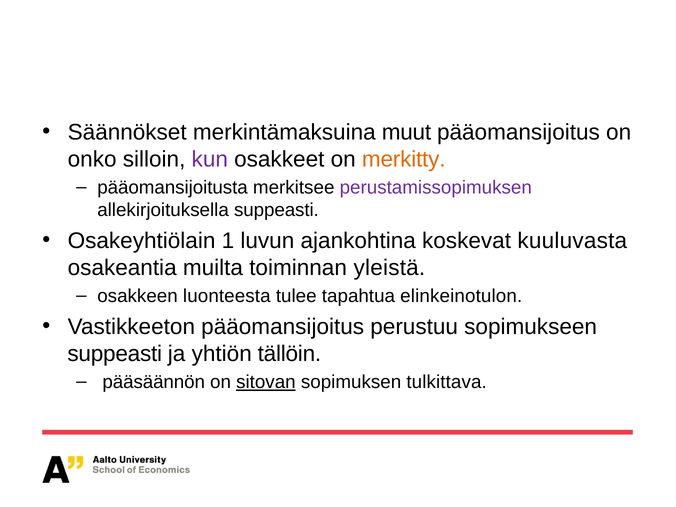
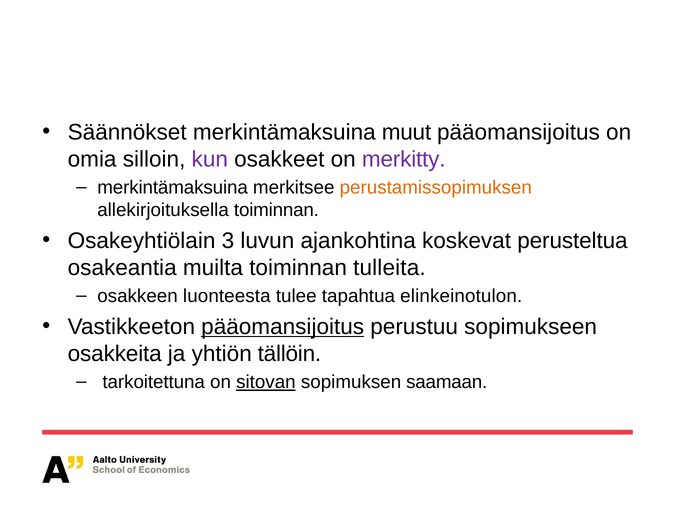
onko: onko -> omia
merkitty colour: orange -> purple
pääomansijoitusta at (173, 188): pääomansijoitusta -> merkintämaksuina
perustamissopimuksen colour: purple -> orange
allekirjoituksella suppeasti: suppeasti -> toiminnan
1: 1 -> 3
kuuluvasta: kuuluvasta -> perusteltua
yleistä: yleistä -> tulleita
pääomansijoitus at (283, 327) underline: none -> present
suppeasti at (115, 354): suppeasti -> osakkeita
pääsäännön: pääsäännön -> tarkoitettuna
tulkittava: tulkittava -> saamaan
